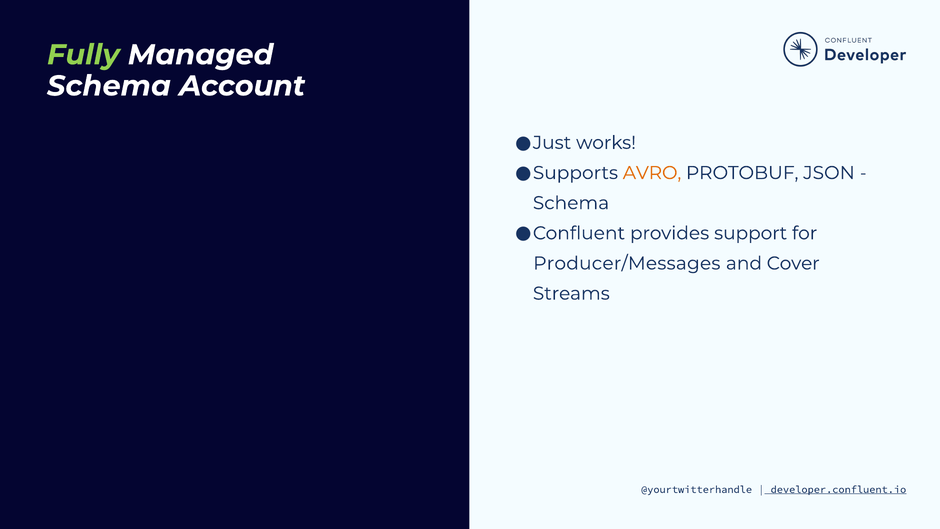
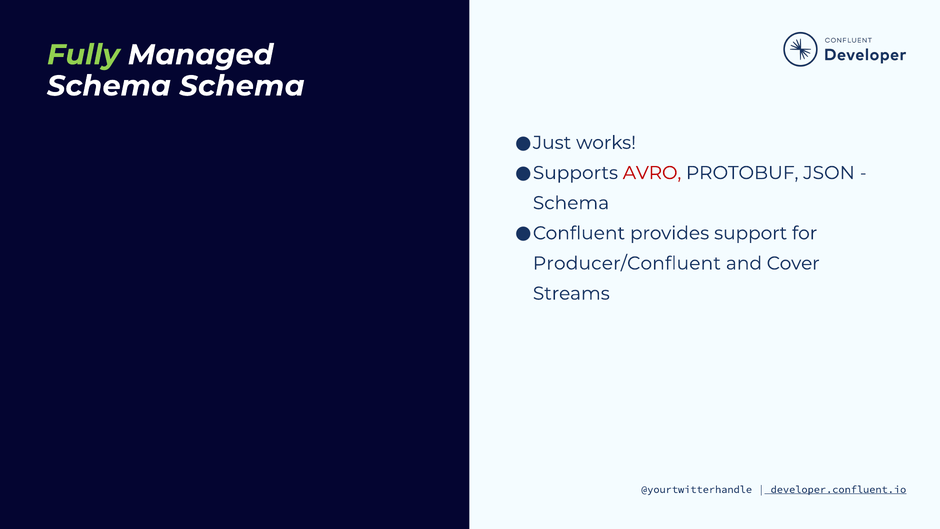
Schema Account: Account -> Schema
AVRO colour: orange -> red
Producer/Messages: Producer/Messages -> Producer/Confluent
